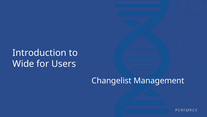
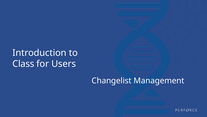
Wide: Wide -> Class
